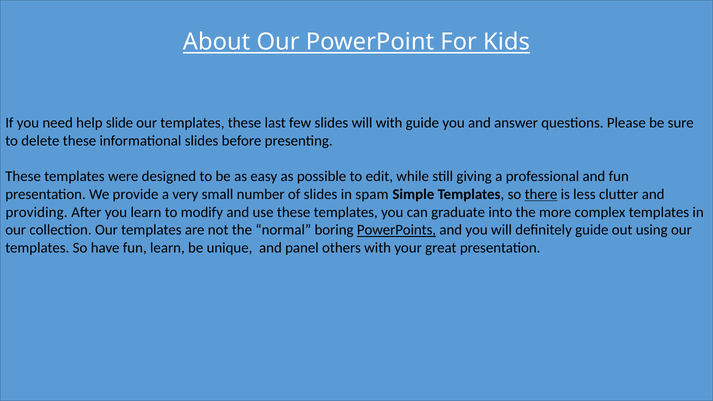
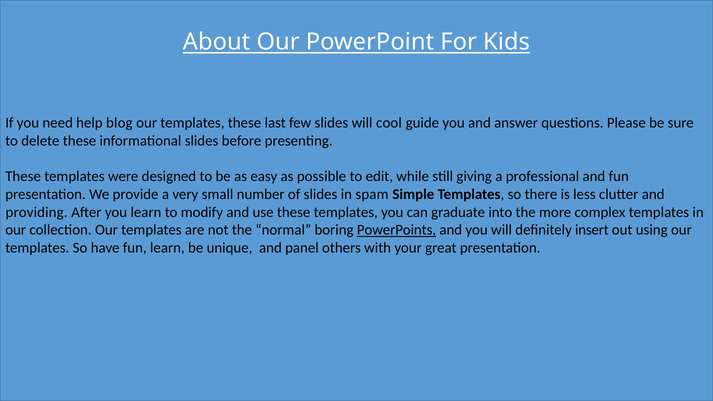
slide: slide -> blog
will with: with -> cool
there underline: present -> none
definitely guide: guide -> insert
